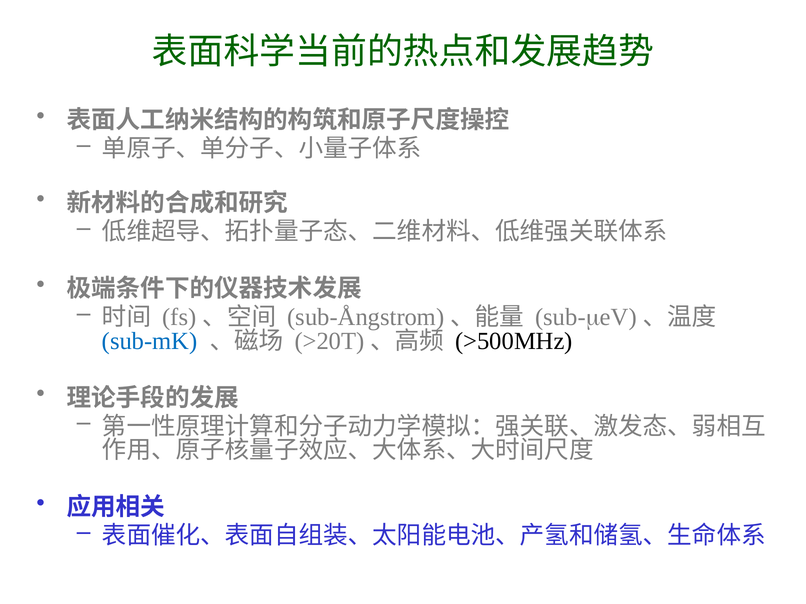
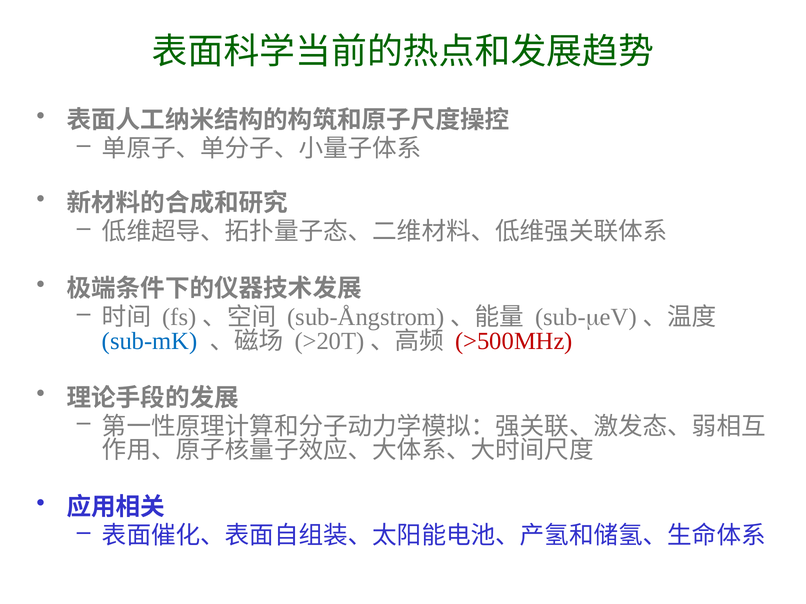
>500MHz colour: black -> red
